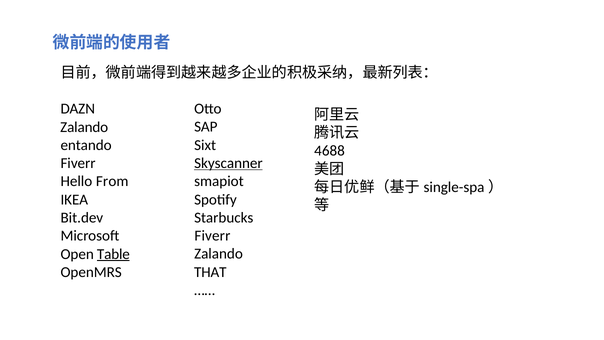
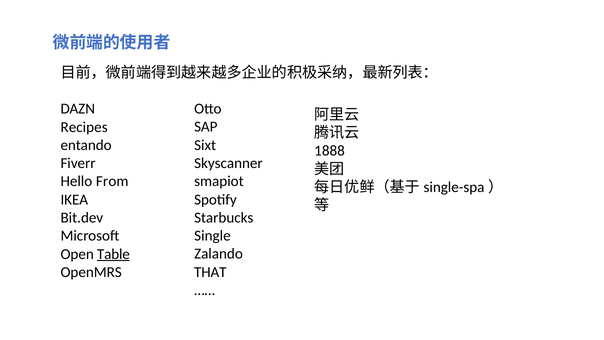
Zalando at (84, 127): Zalando -> Recipes
4688: 4688 -> 1888
Skyscanner underline: present -> none
Fiverr at (212, 236): Fiverr -> Single
